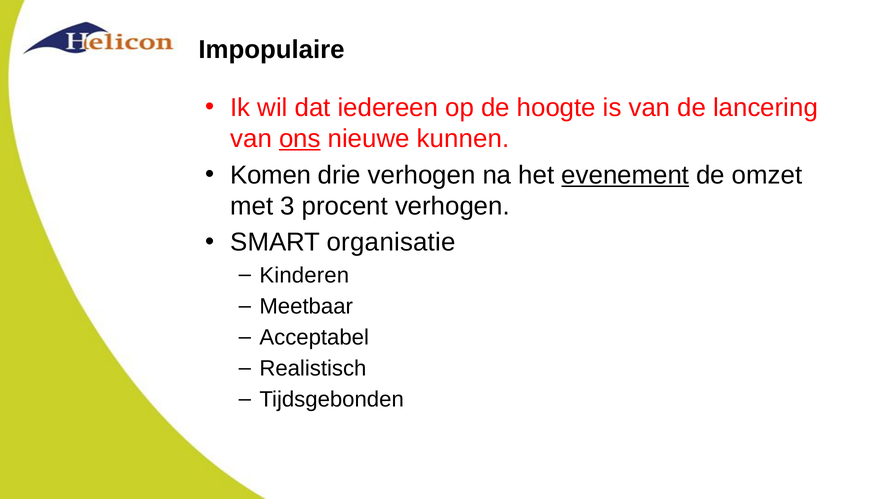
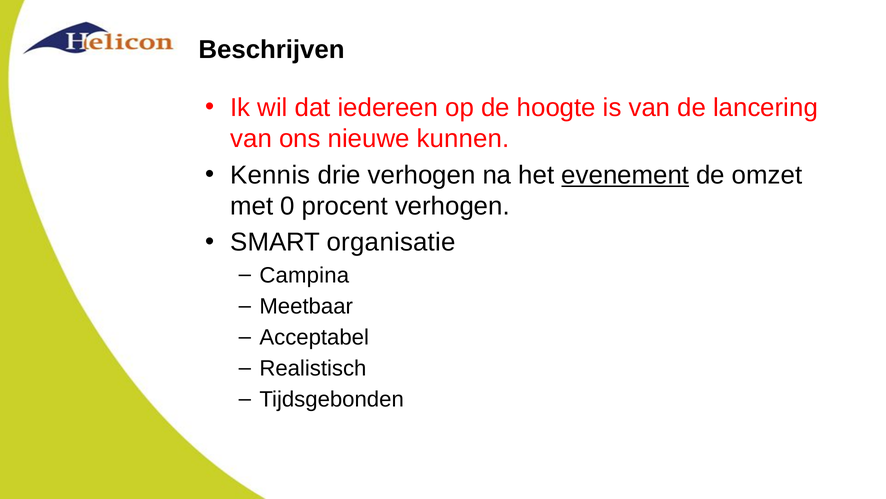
Impopulaire: Impopulaire -> Beschrijven
ons underline: present -> none
Komen: Komen -> Kennis
3: 3 -> 0
Kinderen: Kinderen -> Campina
